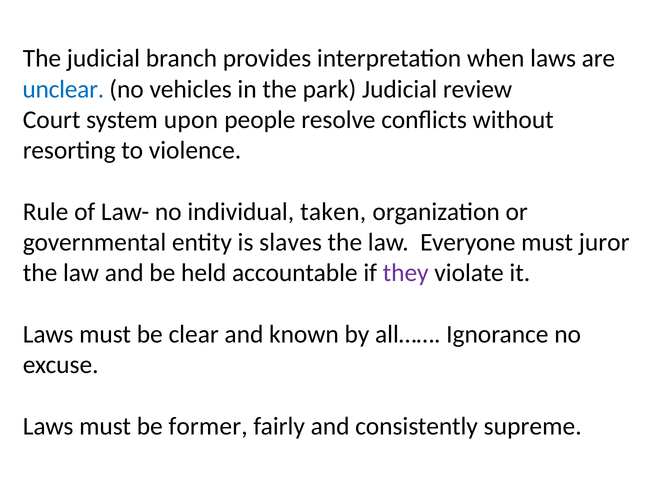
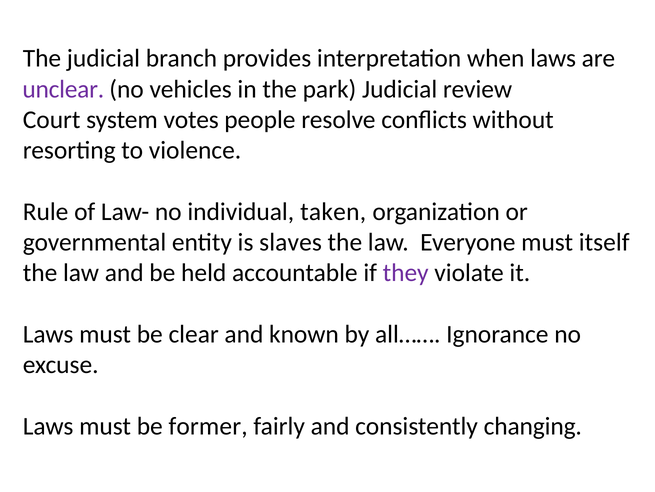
unclear colour: blue -> purple
upon: upon -> votes
juror: juror -> itself
supreme: supreme -> changing
